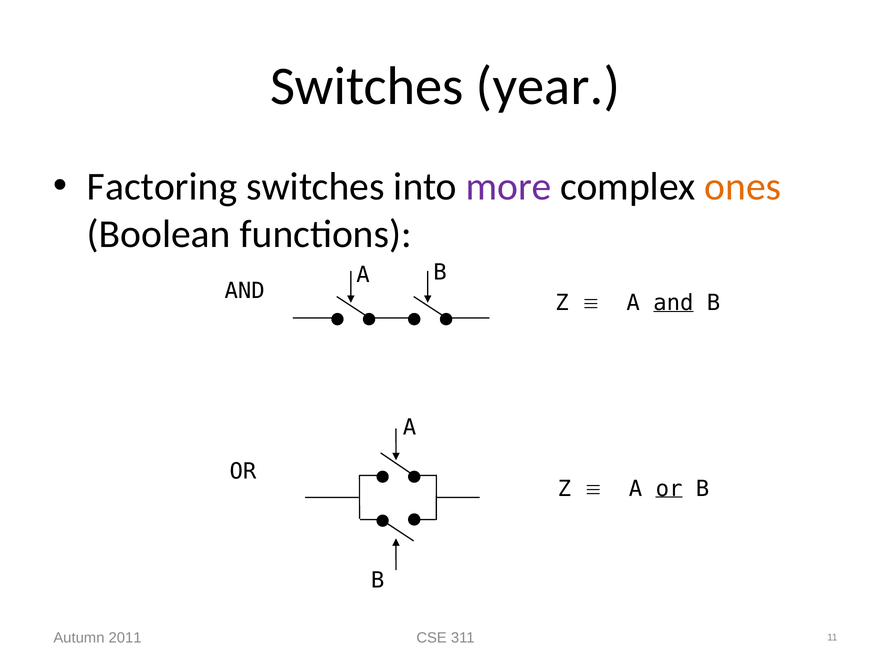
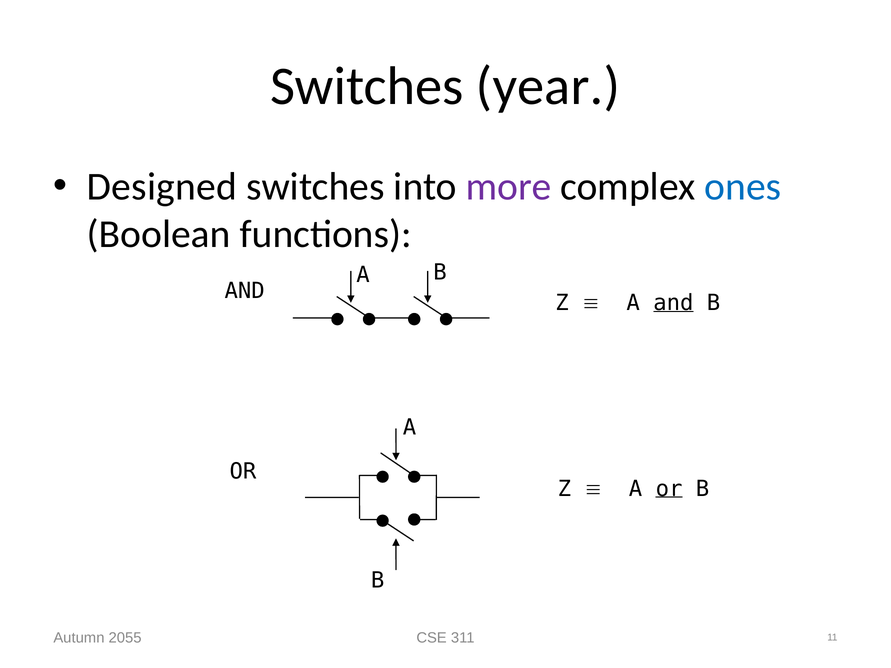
Factoring: Factoring -> Designed
ones colour: orange -> blue
2011: 2011 -> 2055
